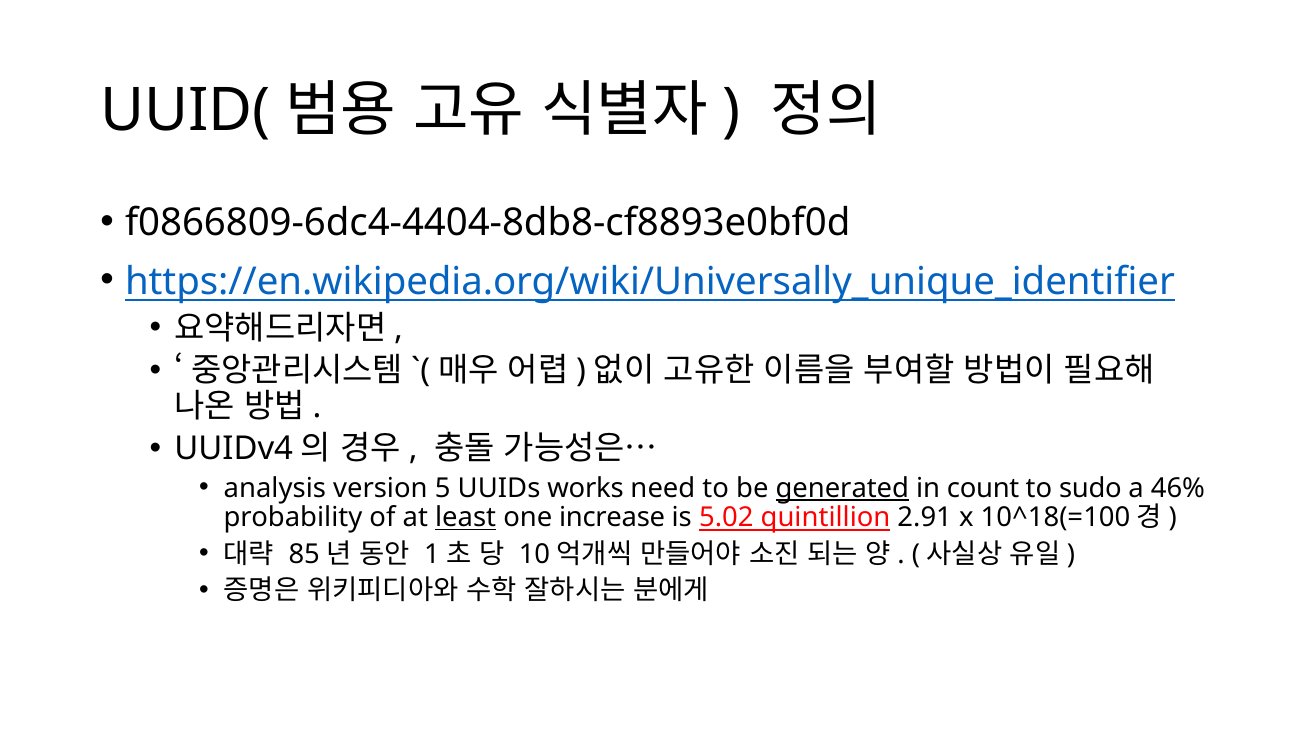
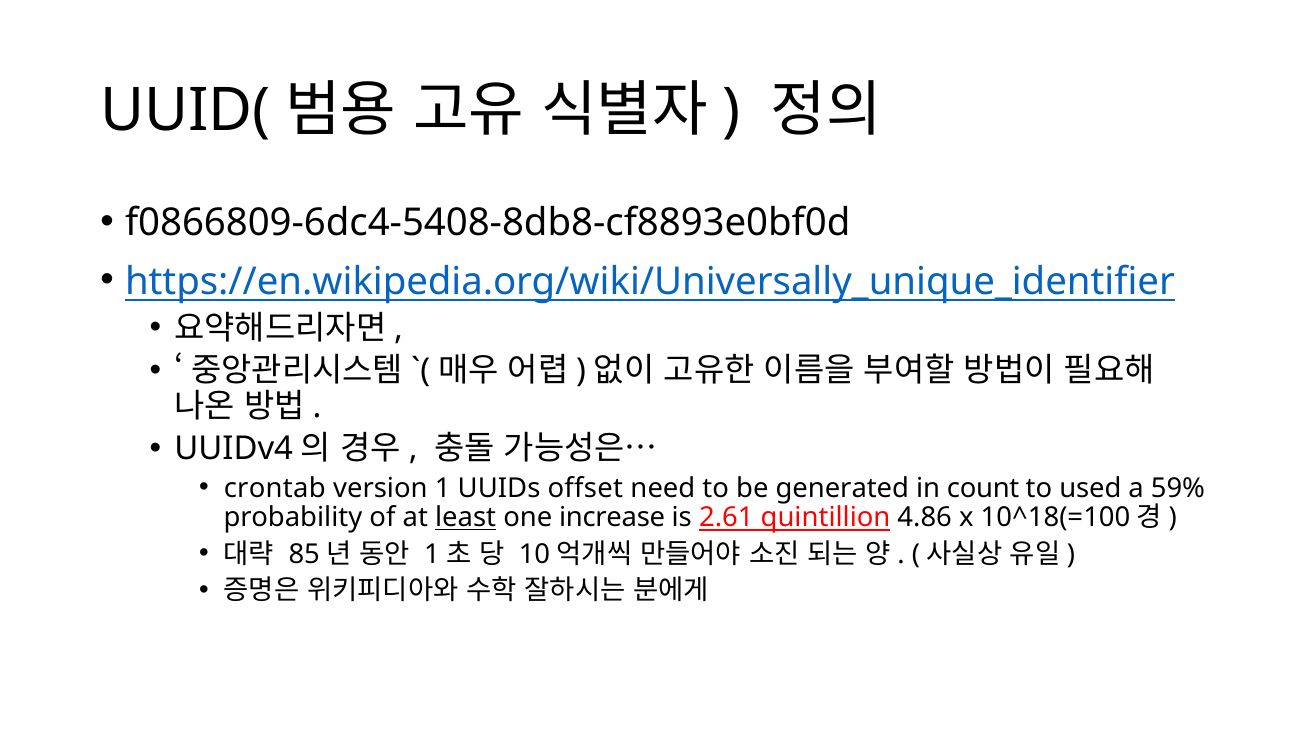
f0866809-6dc4-4404-8db8-cf8893e0bf0d: f0866809-6dc4-4404-8db8-cf8893e0bf0d -> f0866809-6dc4-5408-8db8-cf8893e0bf0d
analysis: analysis -> crontab
version 5: 5 -> 1
works: works -> offset
generated underline: present -> none
sudo: sudo -> used
46%: 46% -> 59%
5.02: 5.02 -> 2.61
2.91: 2.91 -> 4.86
